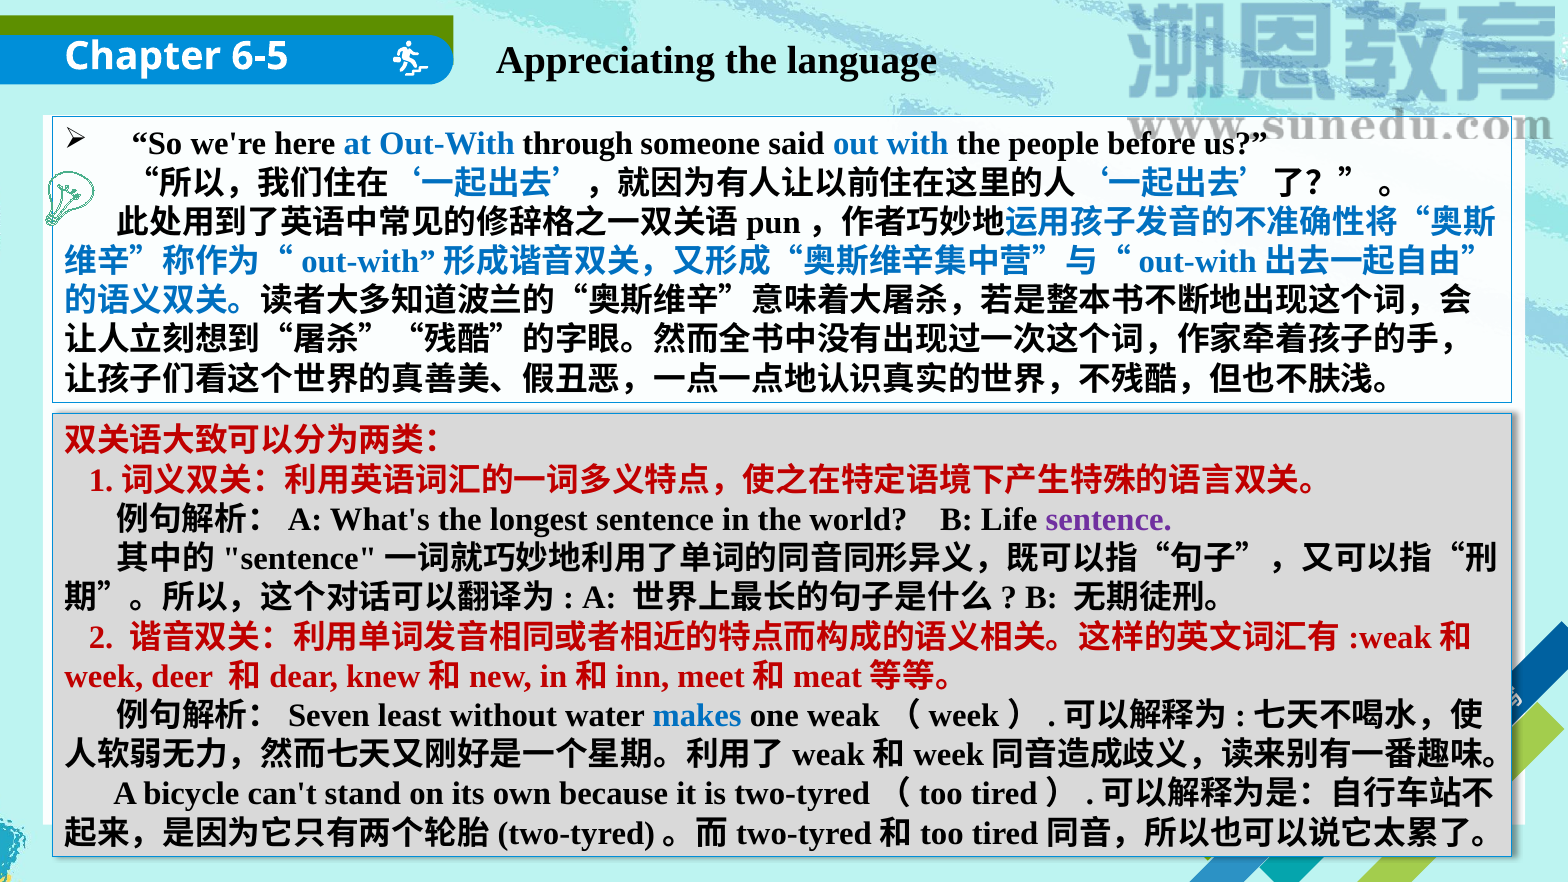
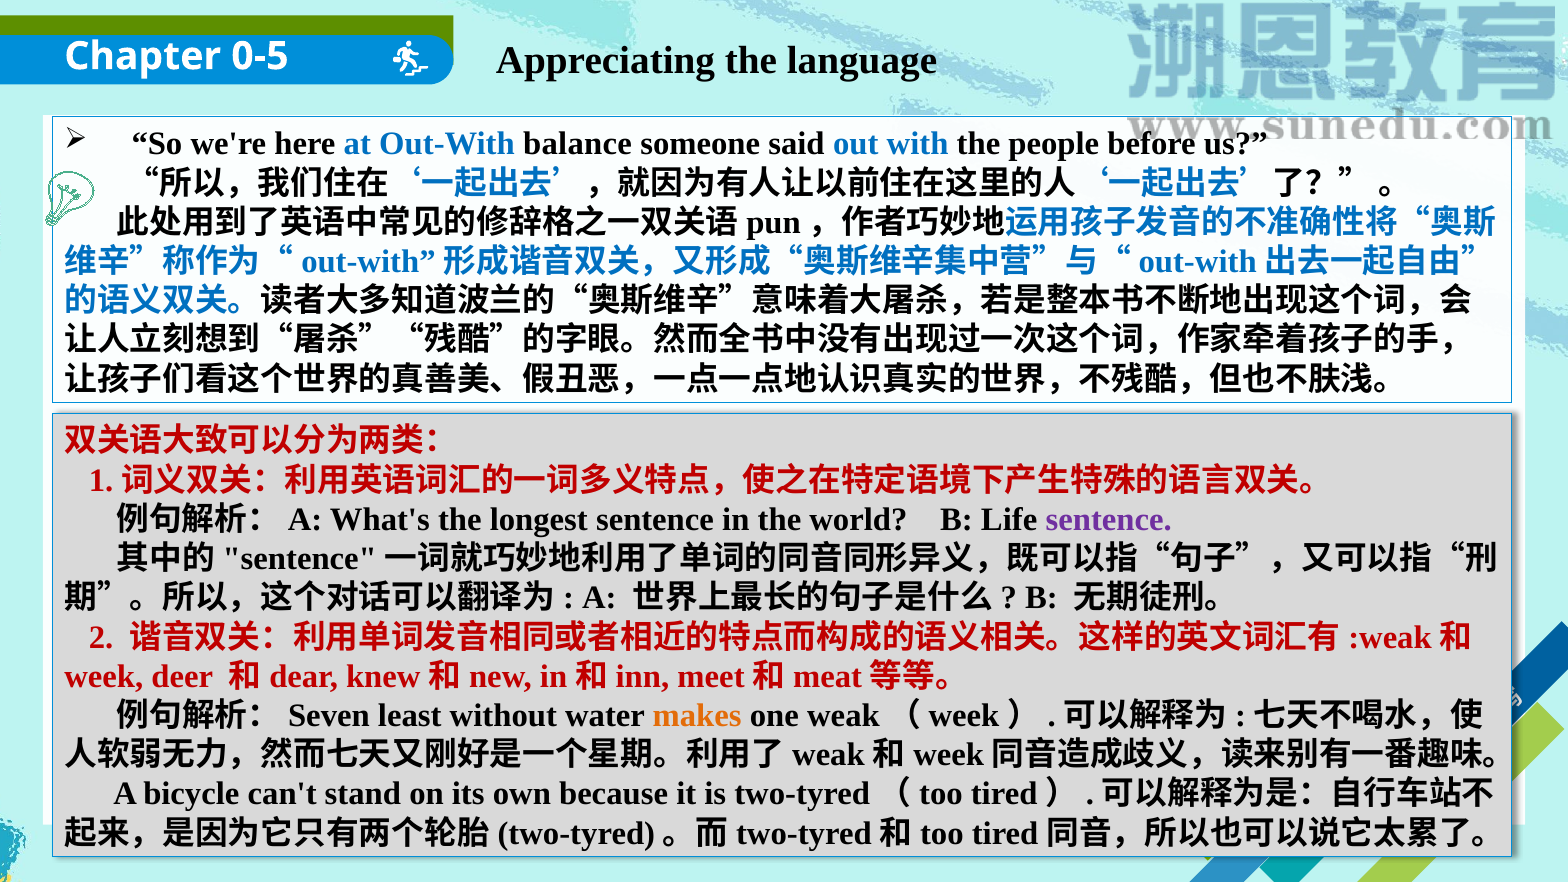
6-5: 6-5 -> 0-5
through: through -> balance
makes colour: blue -> orange
